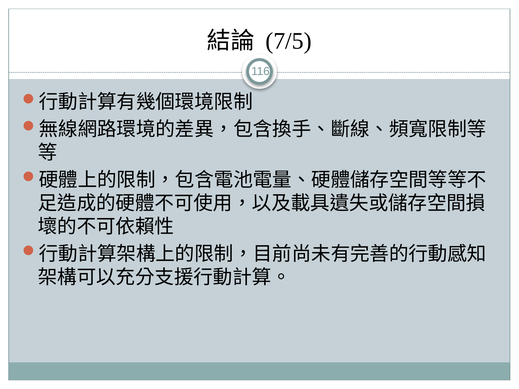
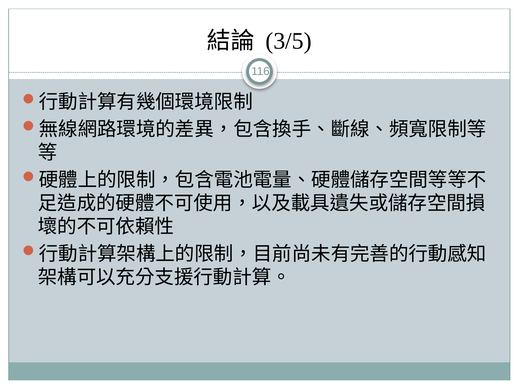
7/5: 7/5 -> 3/5
